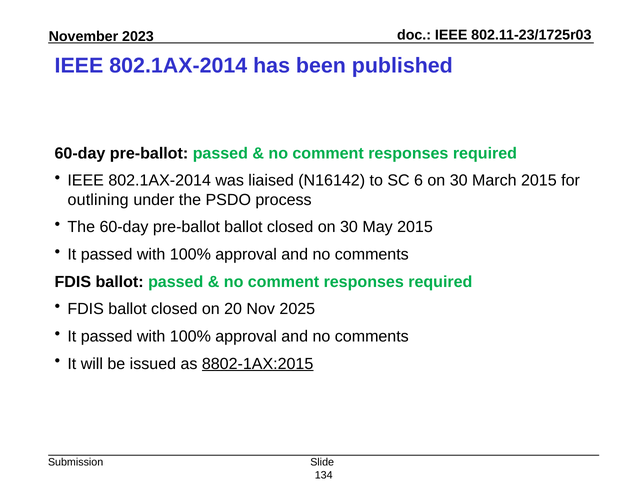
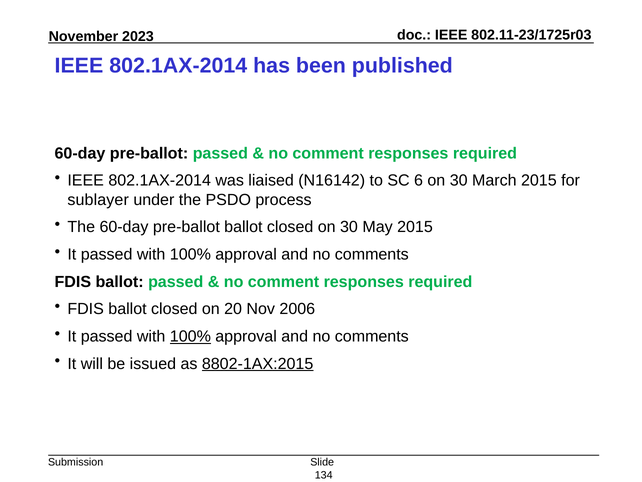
outlining: outlining -> sublayer
2025: 2025 -> 2006
100% at (190, 336) underline: none -> present
